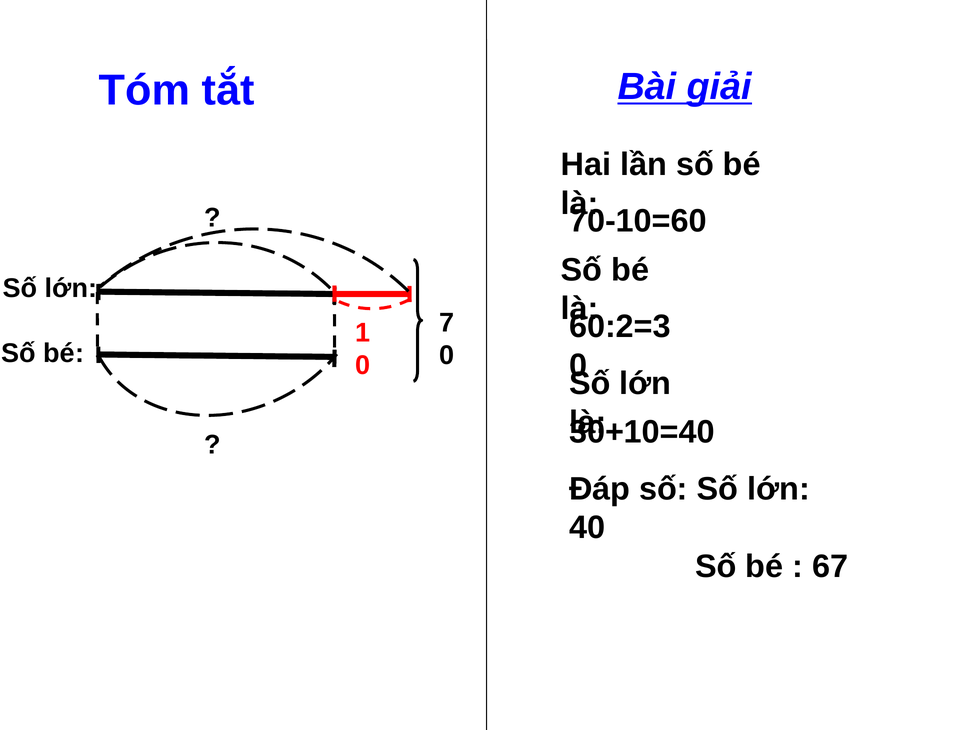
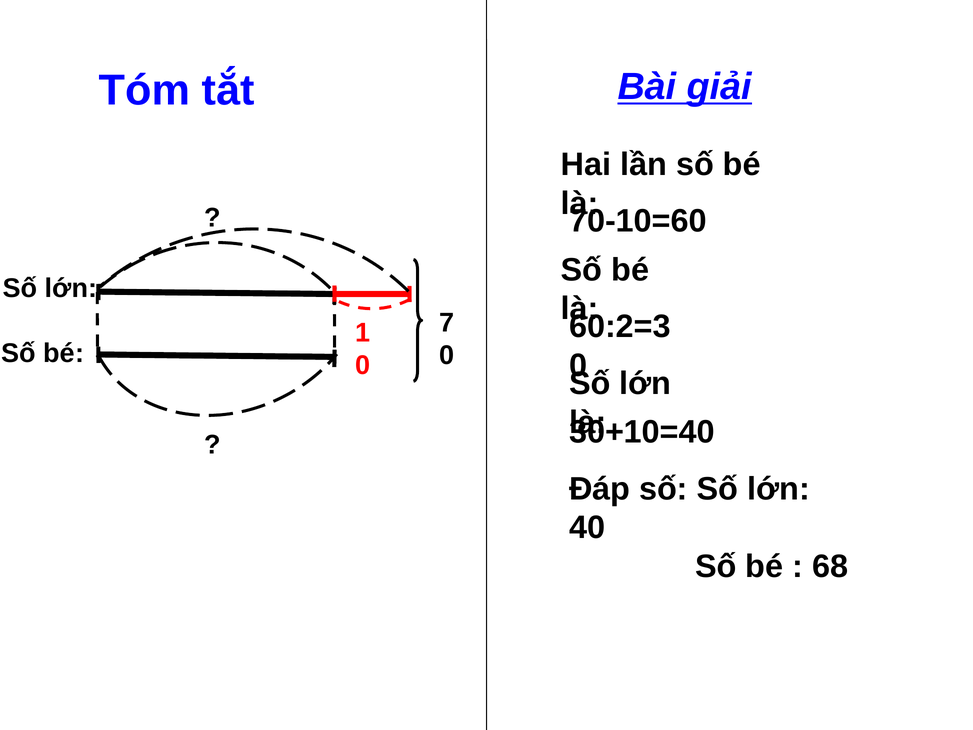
67: 67 -> 68
